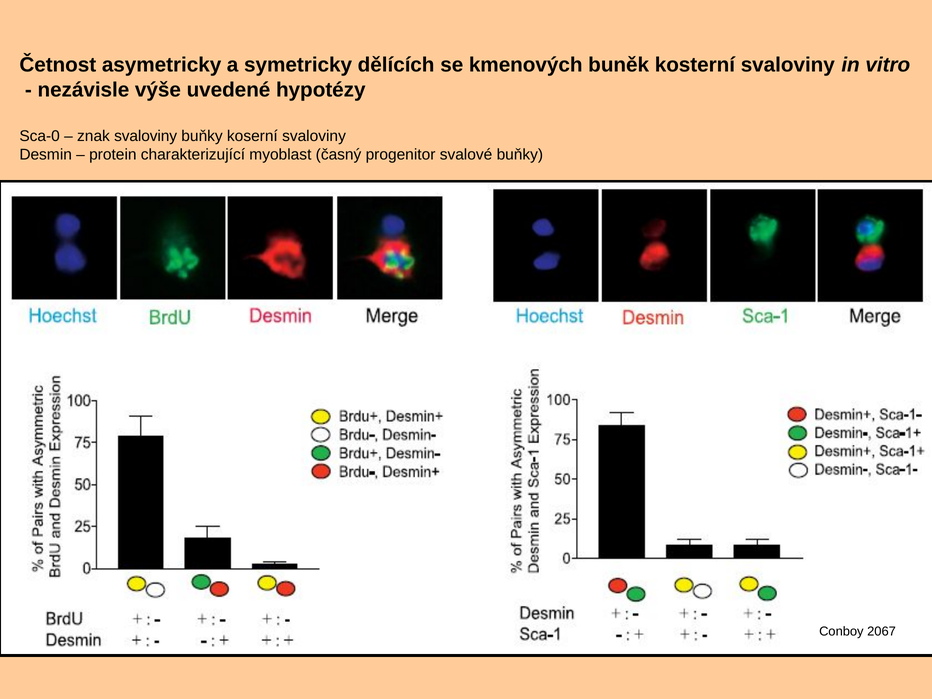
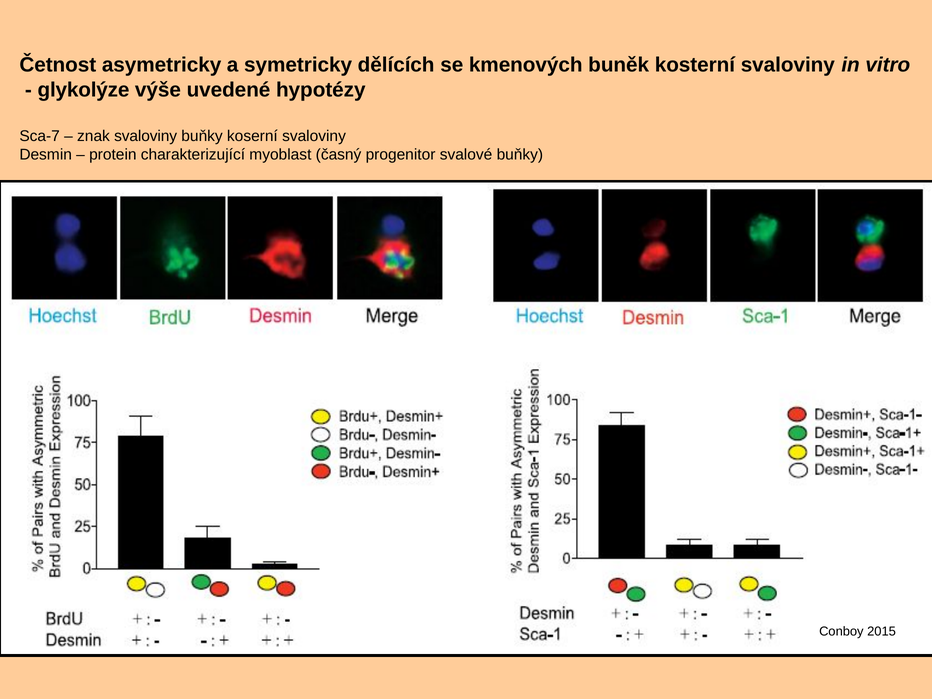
nezávisle: nezávisle -> glykolýze
Sca-0: Sca-0 -> Sca-7
2067: 2067 -> 2015
